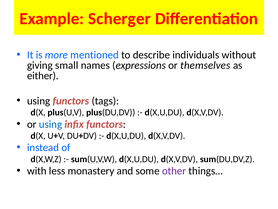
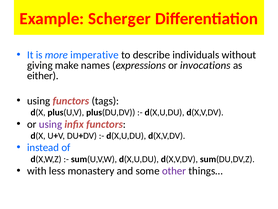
mentioned: mentioned -> imperative
small: small -> make
themselves: themselves -> invocations
using at (51, 124) colour: blue -> purple
